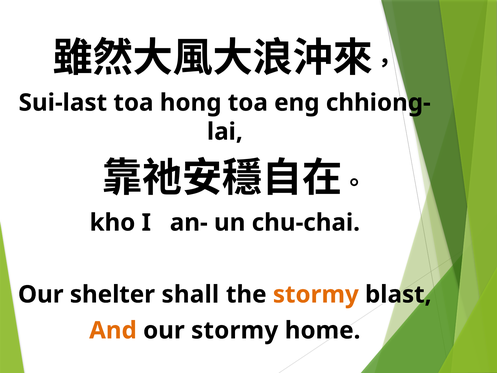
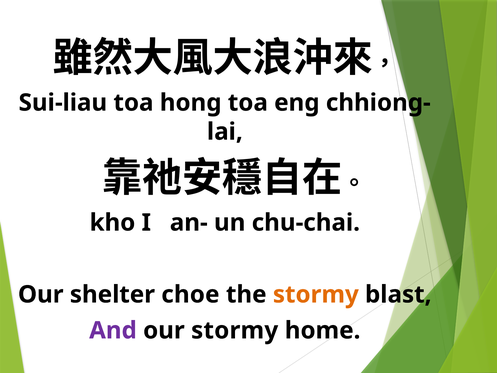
Sui-last: Sui-last -> Sui-liau
shall: shall -> choe
And colour: orange -> purple
